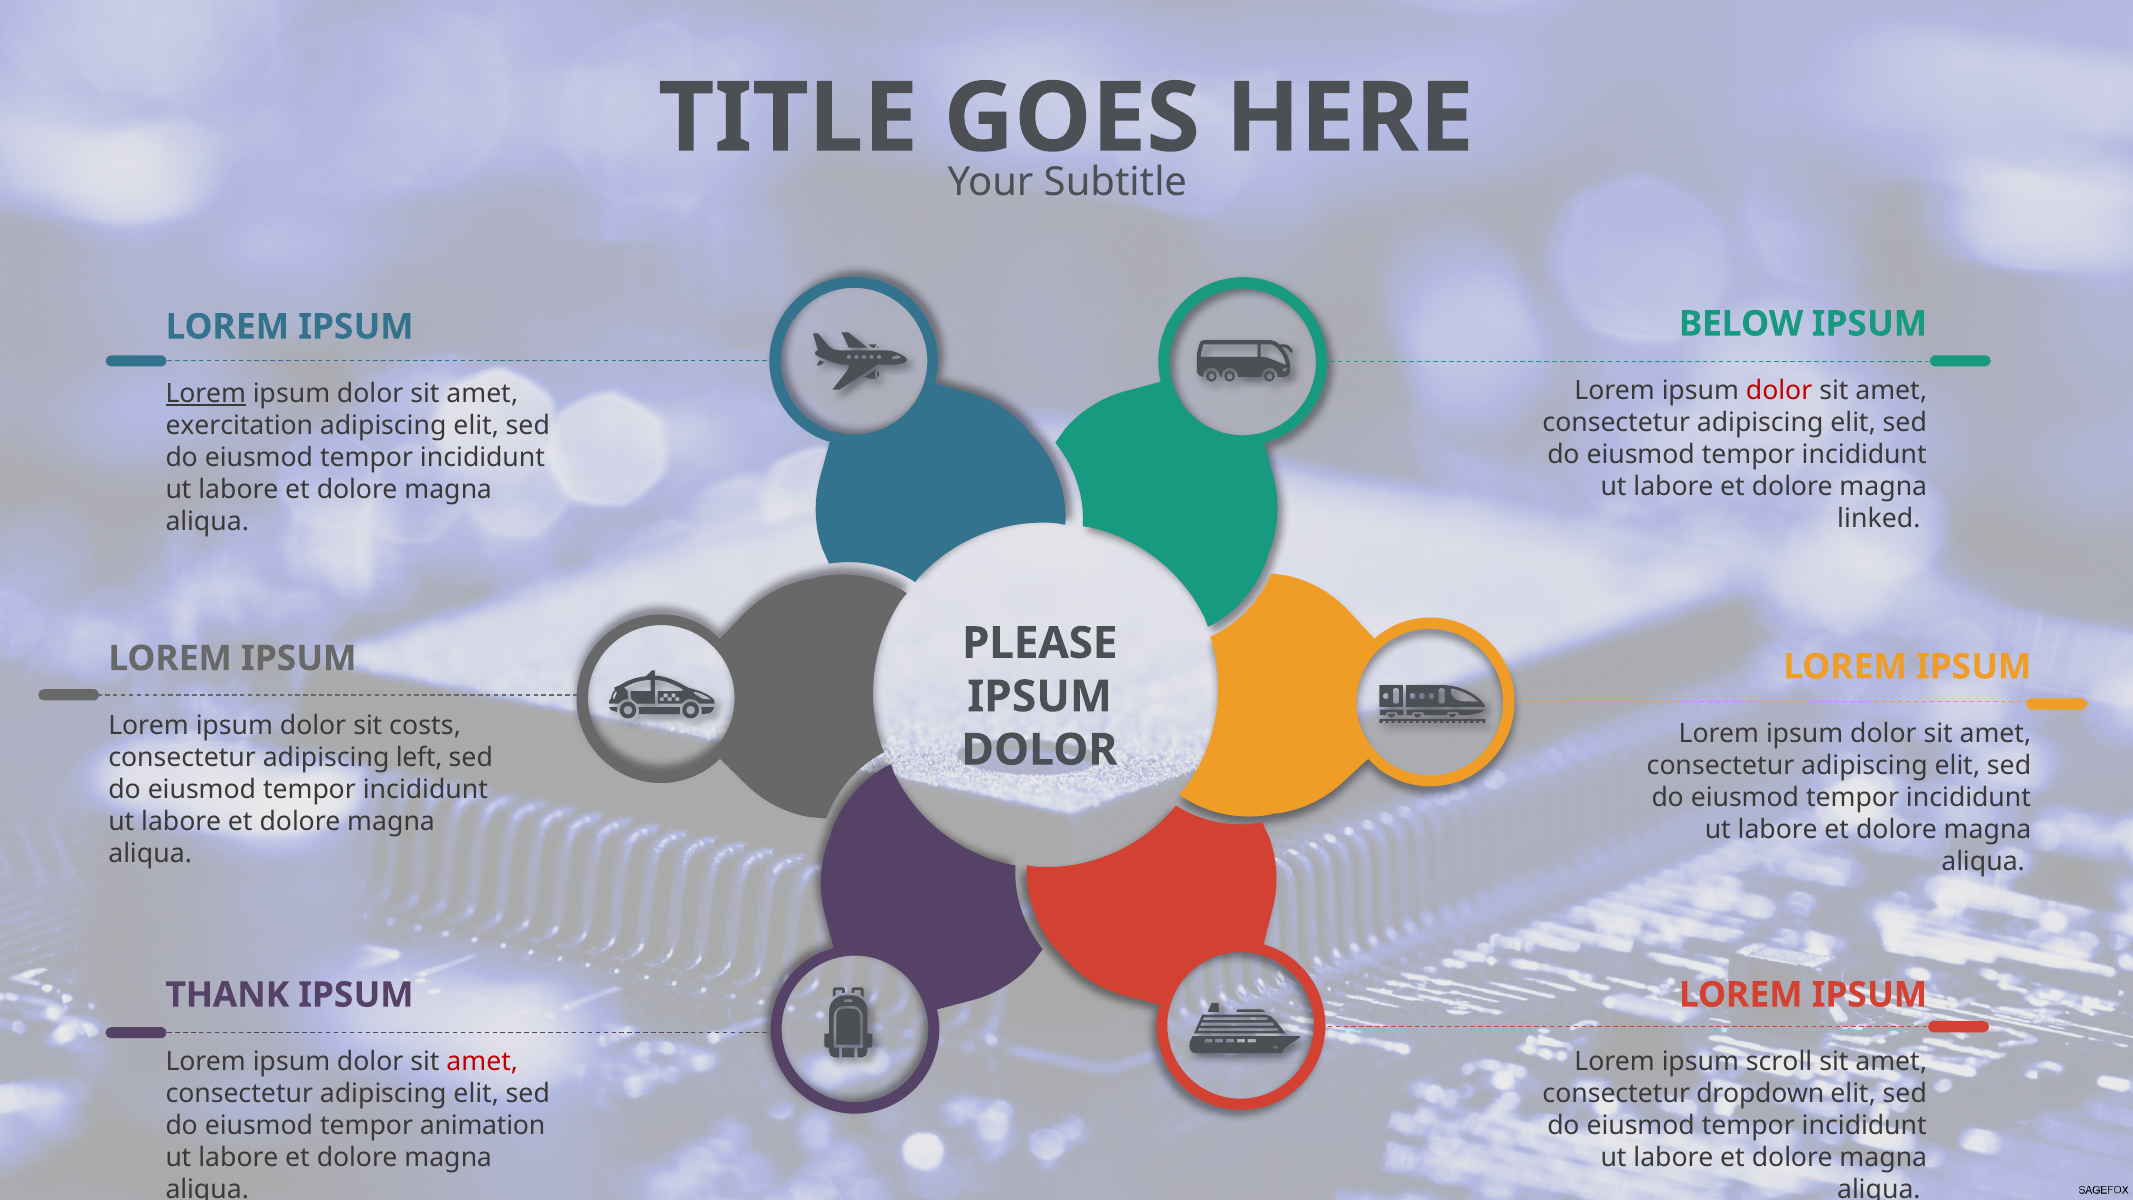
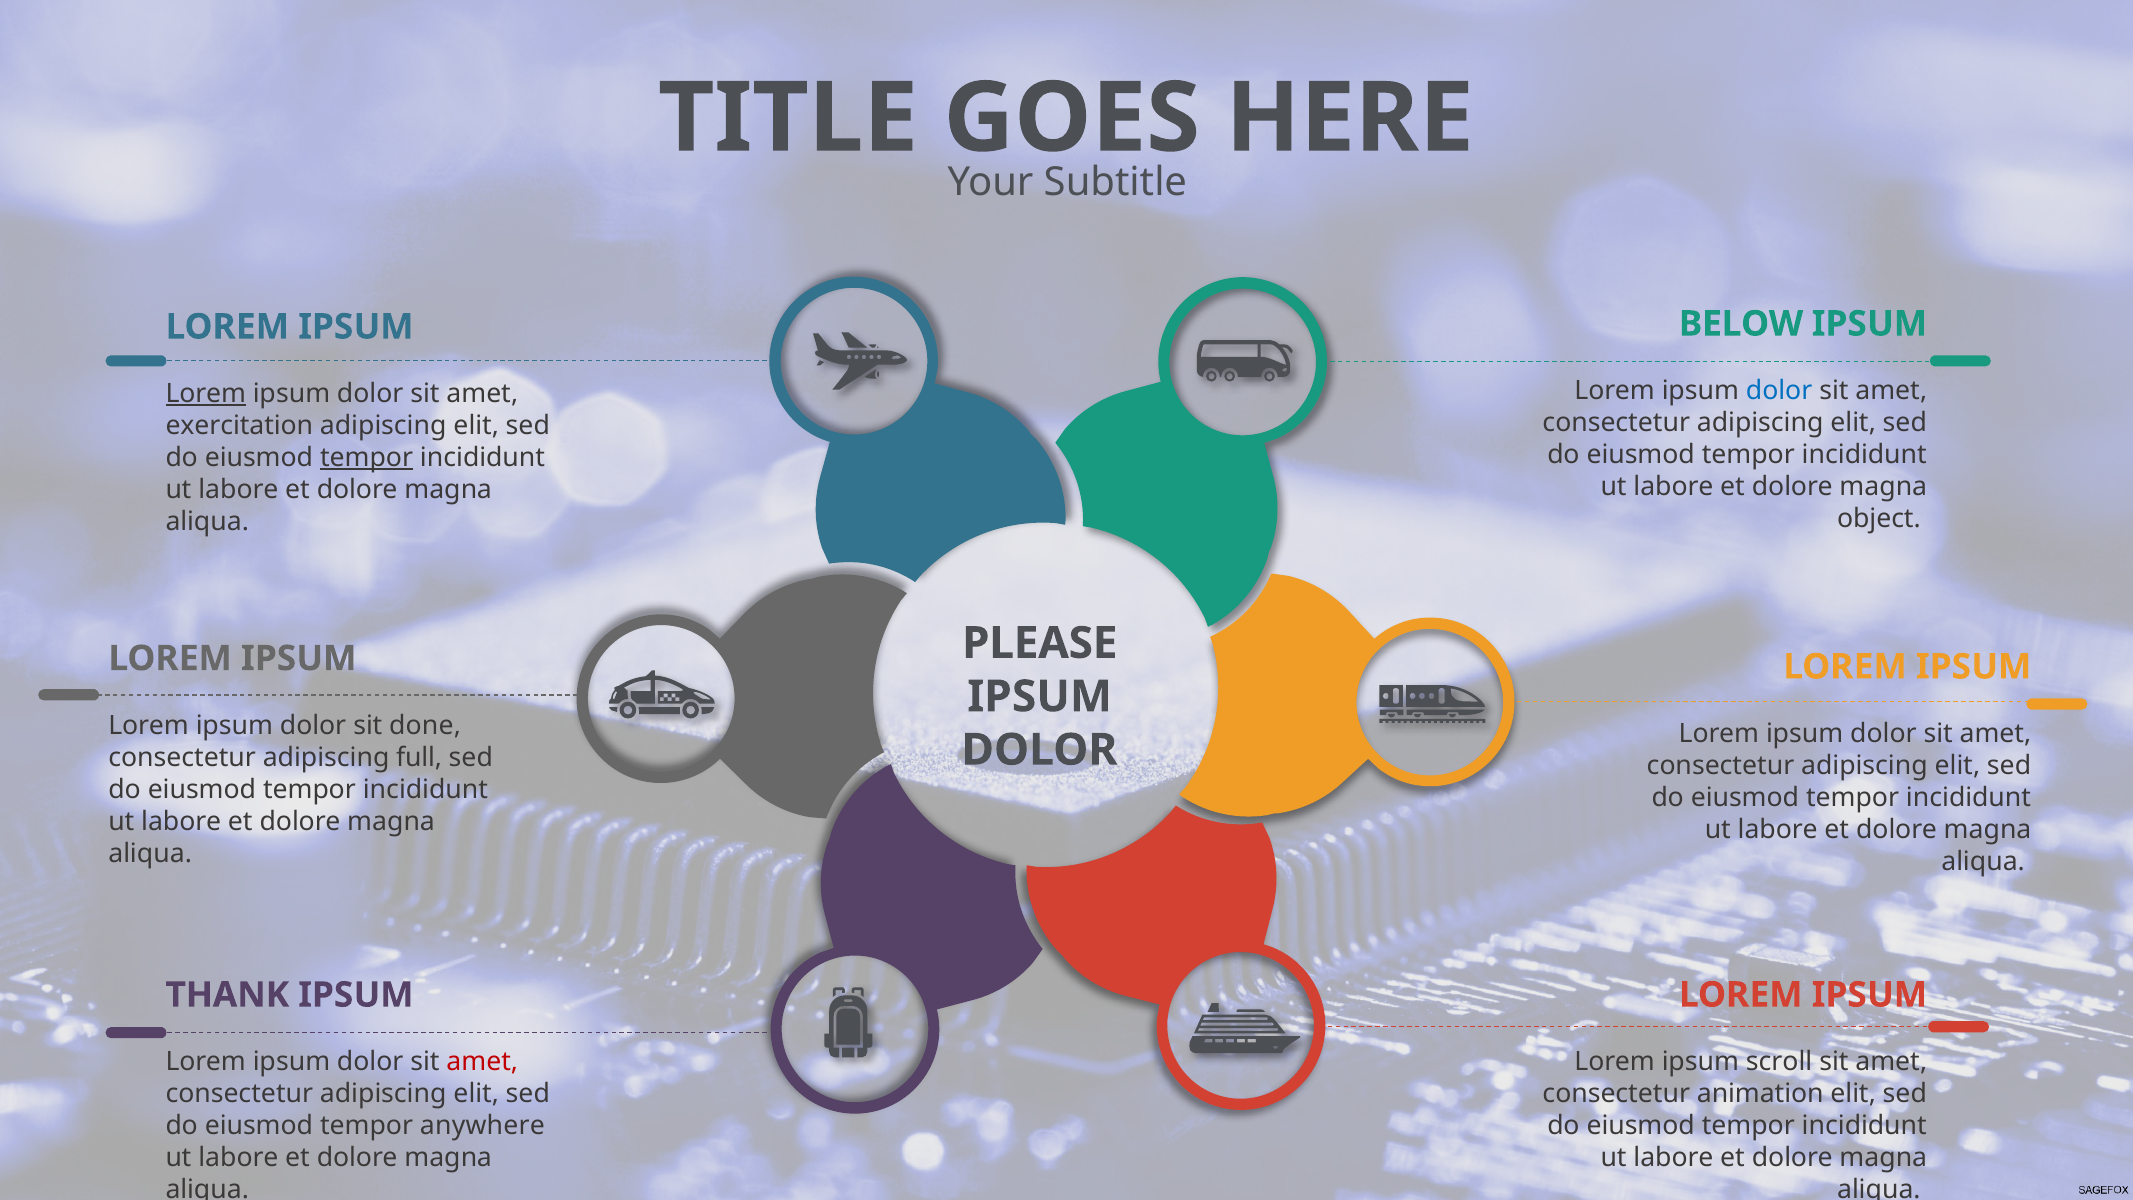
dolor at (1779, 391) colour: red -> blue
tempor at (367, 458) underline: none -> present
linked: linked -> object
costs: costs -> done
left: left -> full
dropdown: dropdown -> animation
animation: animation -> anywhere
